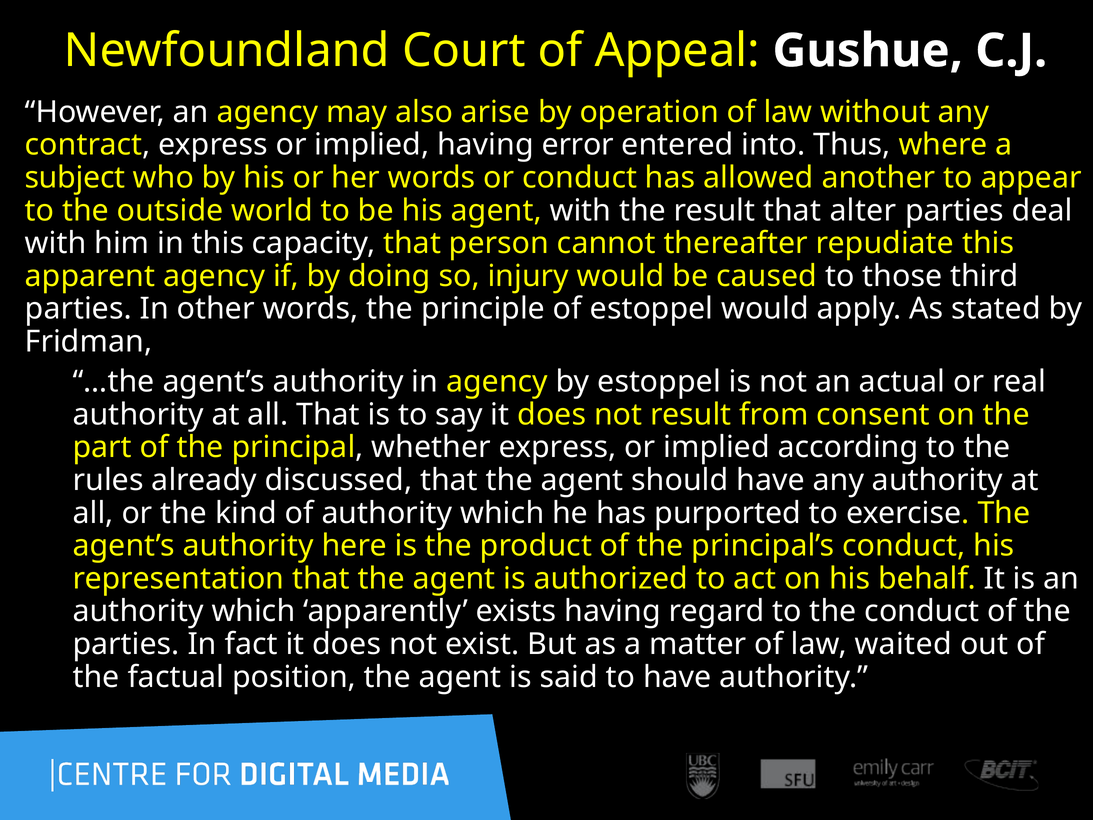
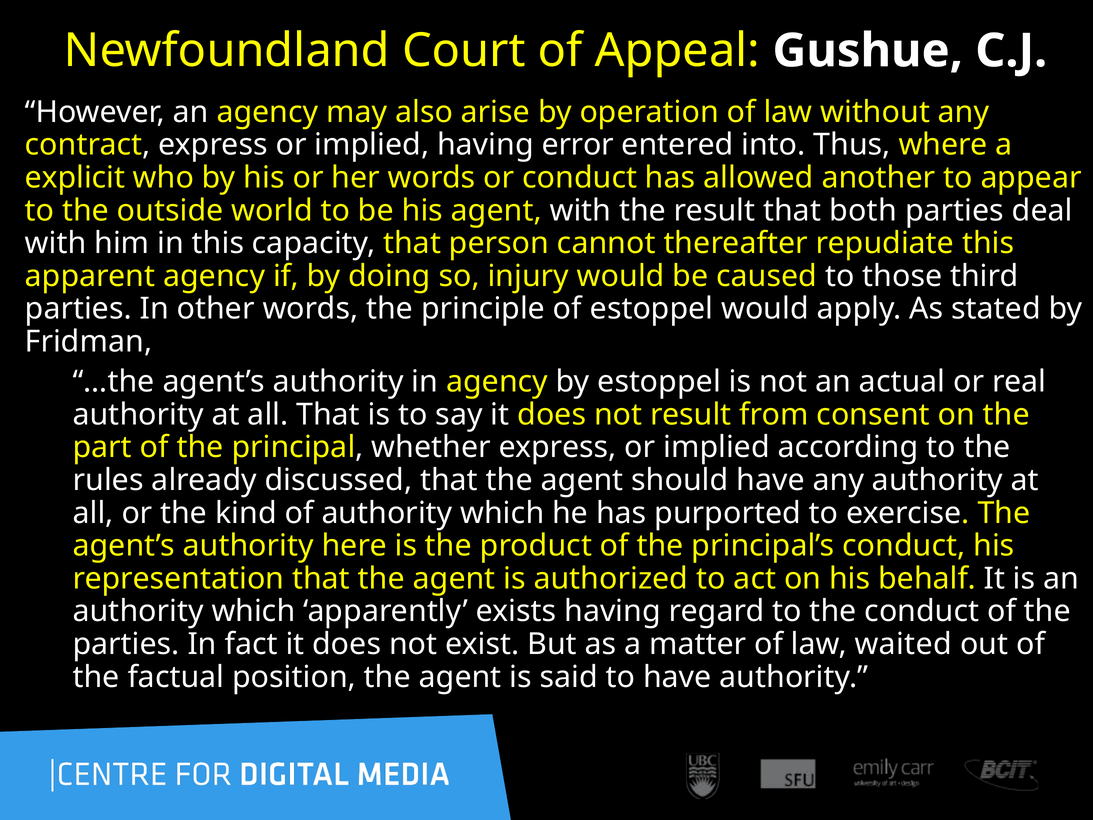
subject: subject -> explicit
alter: alter -> both
